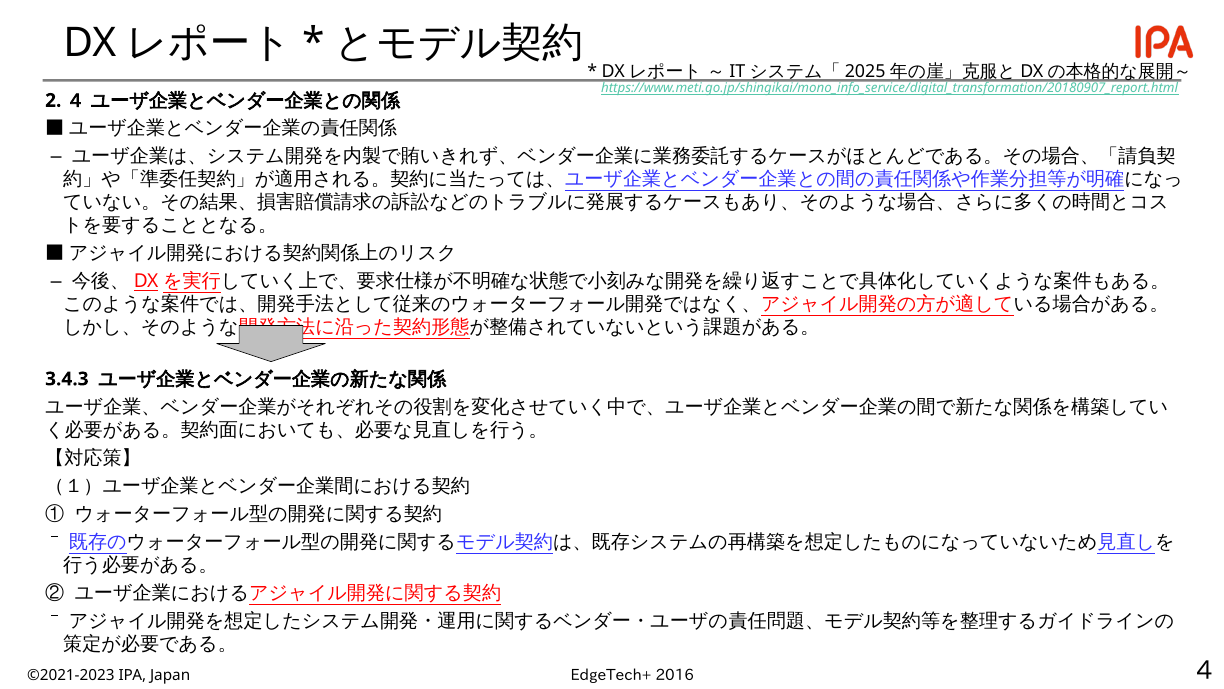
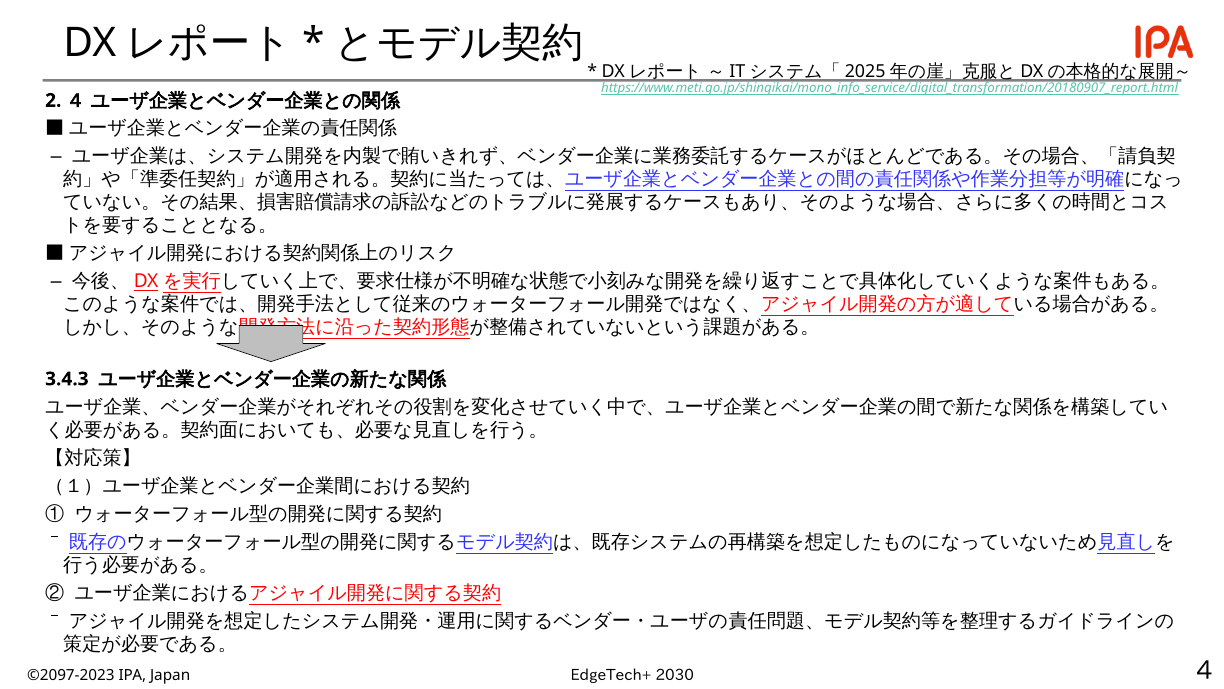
2016: 2016 -> 2030
©2021-2023: ©2021-2023 -> ©2097-2023
